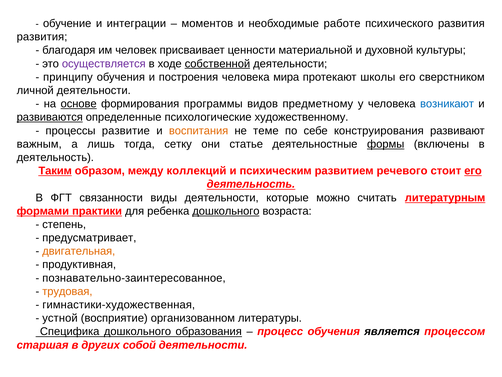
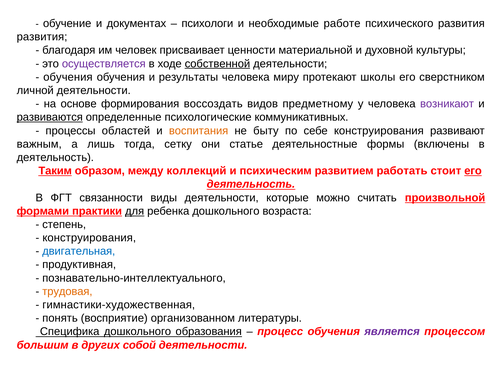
интеграции: интеграции -> документах
моментов: моментов -> психологи
принципу at (68, 77): принципу -> обучения
построения: построения -> результаты
мира: мира -> миру
основе underline: present -> none
программы: программы -> воссоздать
возникают colour: blue -> purple
художественному: художественному -> коммуникативных
развитие: развитие -> областей
теме: теме -> быту
формы underline: present -> none
речевого: речевого -> работать
литературным: литературным -> произвольной
для underline: none -> present
дошкольного at (226, 211) underline: present -> none
предусматривает at (89, 238): предусматривает -> конструирования
двигательная colour: orange -> blue
познавательно-заинтересованное: познавательно-заинтересованное -> познавательно-интеллектуального
устной: устной -> понять
является colour: black -> purple
старшая: старшая -> большим
